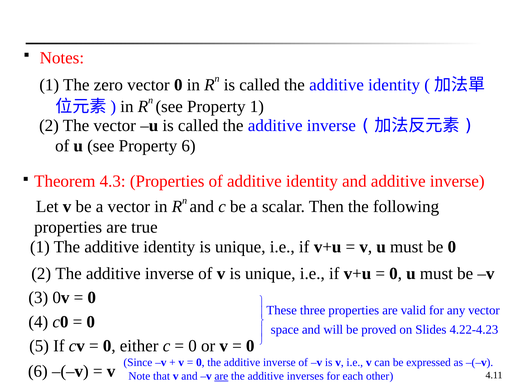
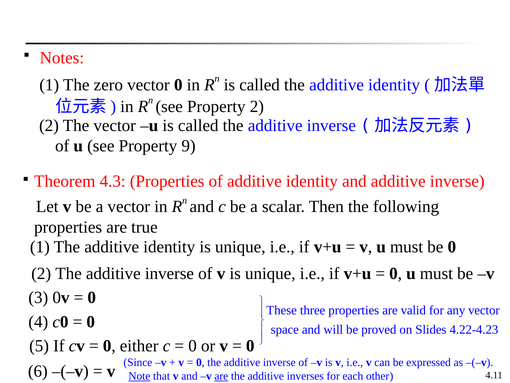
Property 1: 1 -> 2
Property 6: 6 -> 9
Note underline: none -> present
